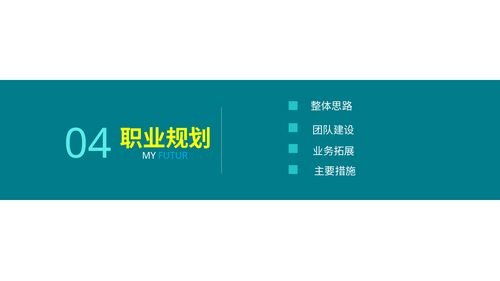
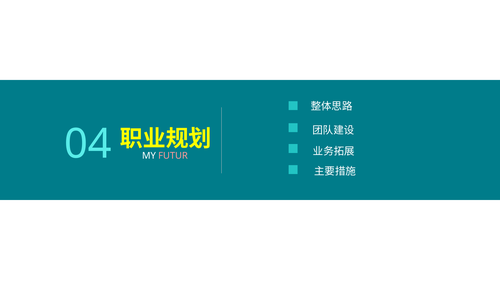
FUTUR colour: light blue -> pink
